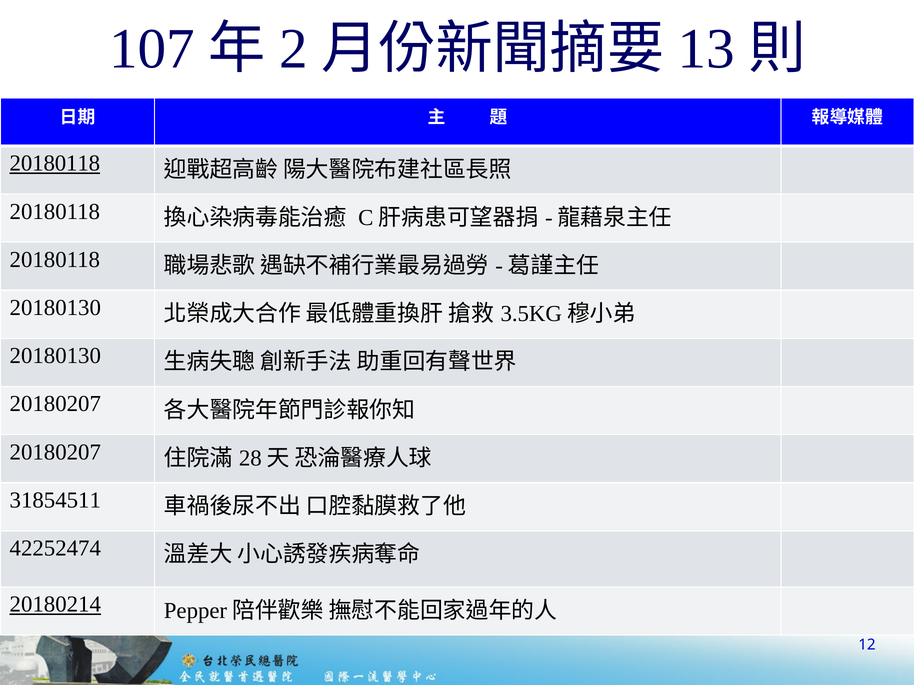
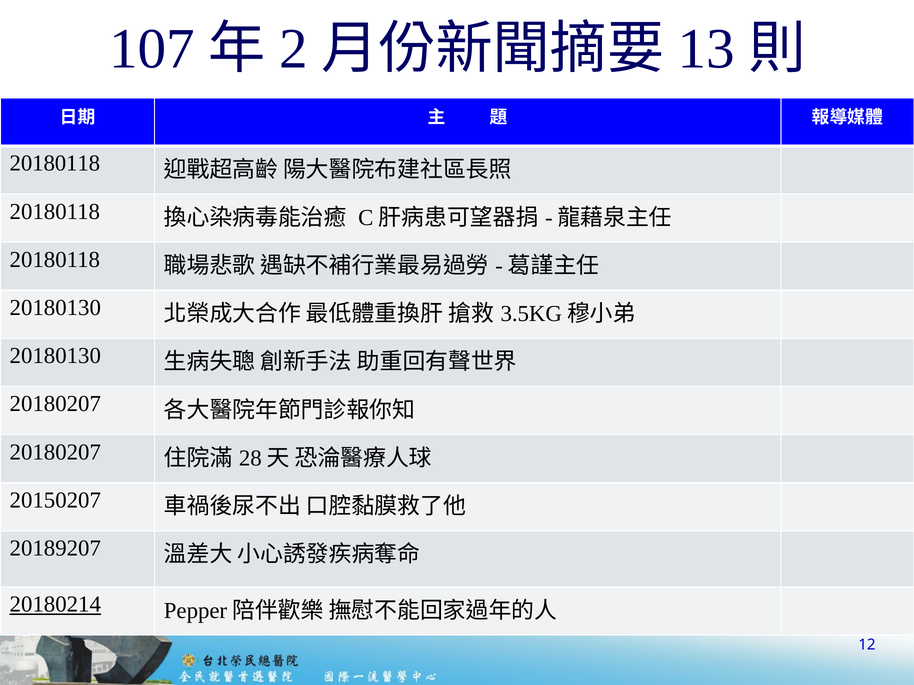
20180118 at (55, 163) underline: present -> none
31854511: 31854511 -> 20150207
42252474: 42252474 -> 20189207
